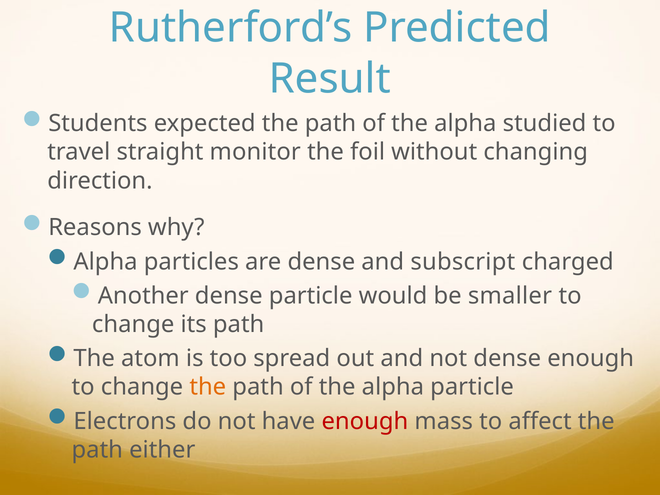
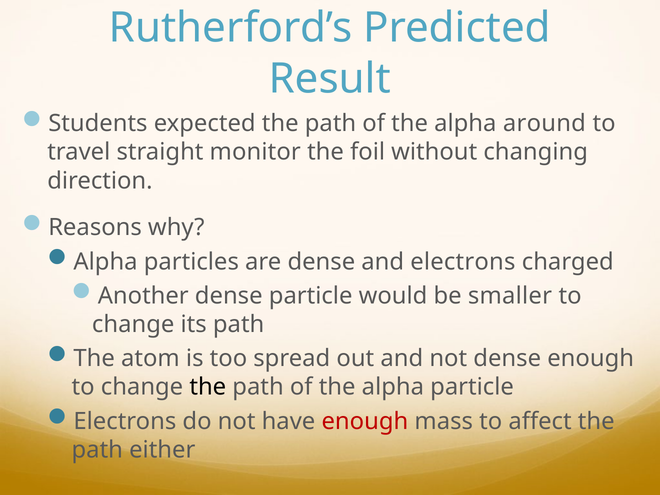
studied: studied -> around
and subscript: subscript -> electrons
the at (208, 387) colour: orange -> black
